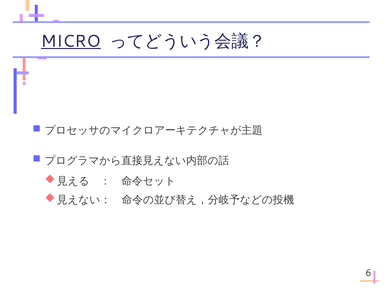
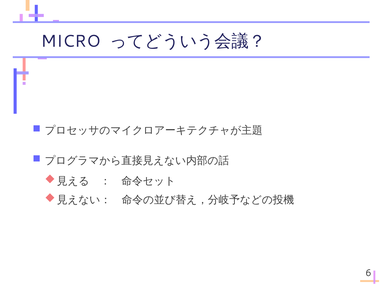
MICRO underline: present -> none
